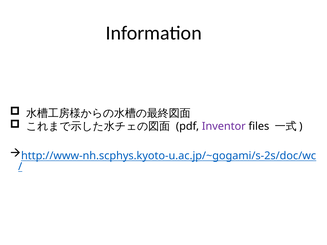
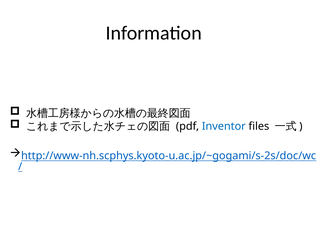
Inventor colour: purple -> blue
